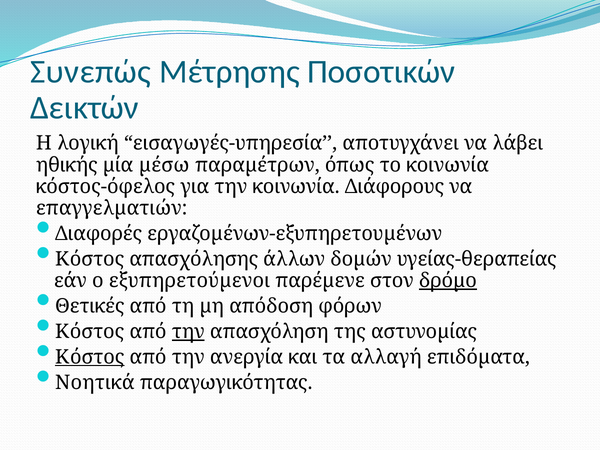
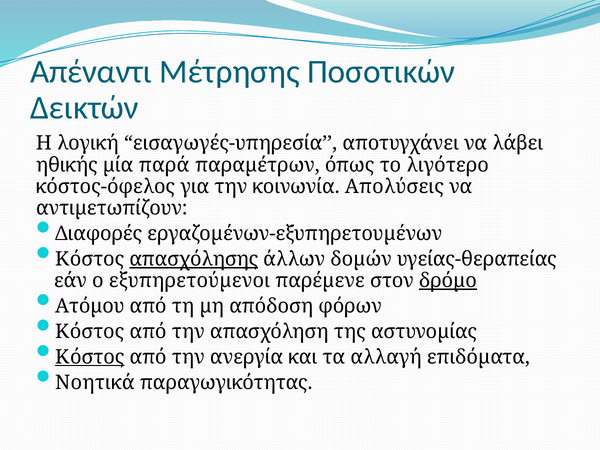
Συνεπώς: Συνεπώς -> Απέναντι
µέσω: µέσω -> παρά
το κοινωνία: κοινωνία -> λιγότερο
Διάφορους: Διάφορους -> Απολύσεις
επαγγελµατιών: επαγγελµατιών -> αντιµετωπίζουν
απασχόλησης underline: none -> present
Θετικές: Θετικές -> Ατόµου
την at (188, 332) underline: present -> none
